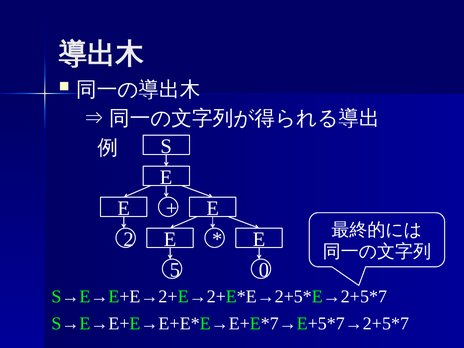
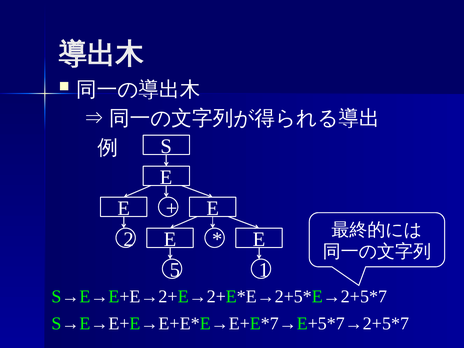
0: 0 -> 1
